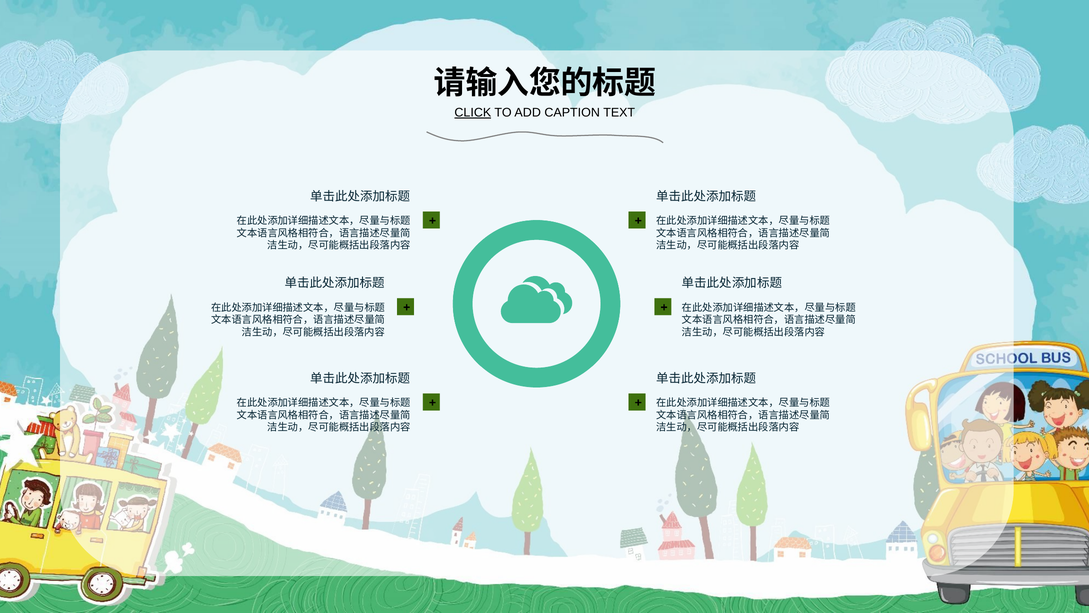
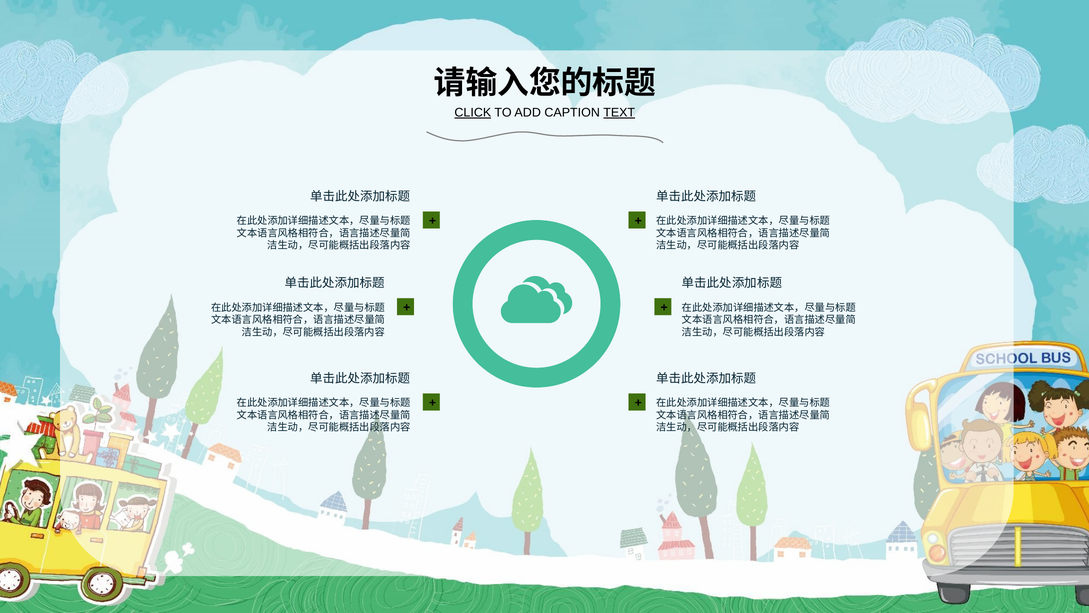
TEXT underline: none -> present
